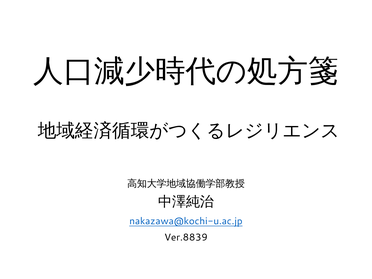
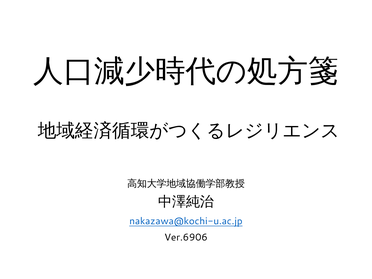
Ver.8839: Ver.8839 -> Ver.6906
